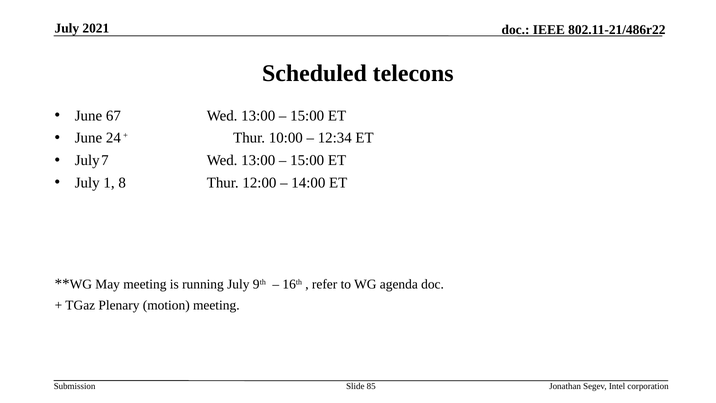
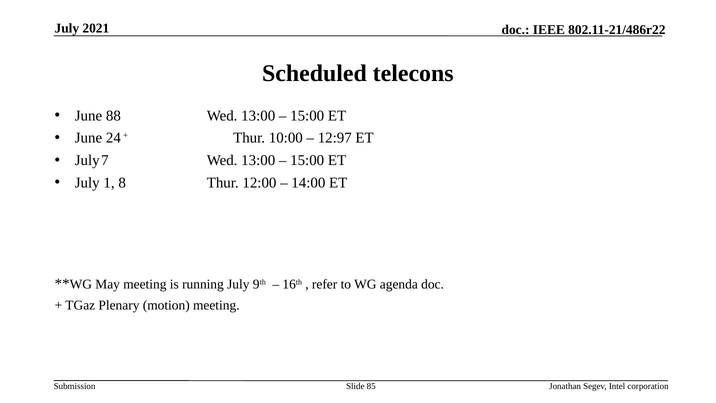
67: 67 -> 88
12:34: 12:34 -> 12:97
